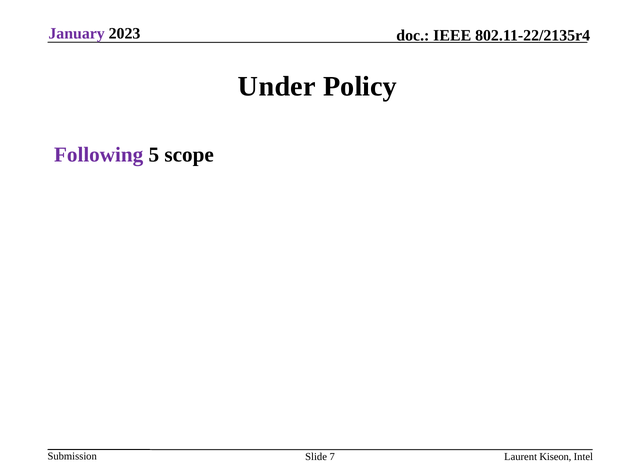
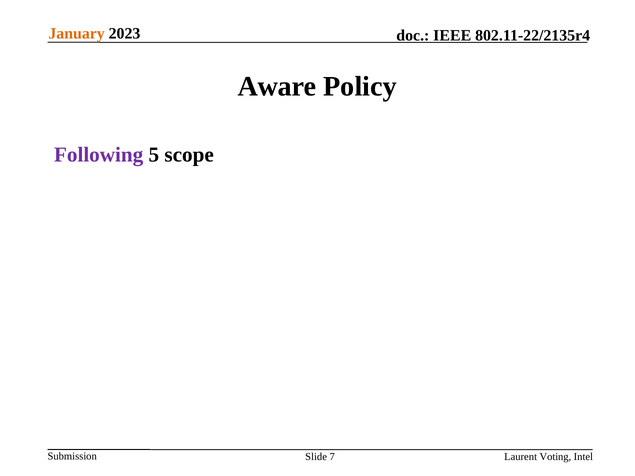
January colour: purple -> orange
Under: Under -> Aware
Kiseon: Kiseon -> Voting
